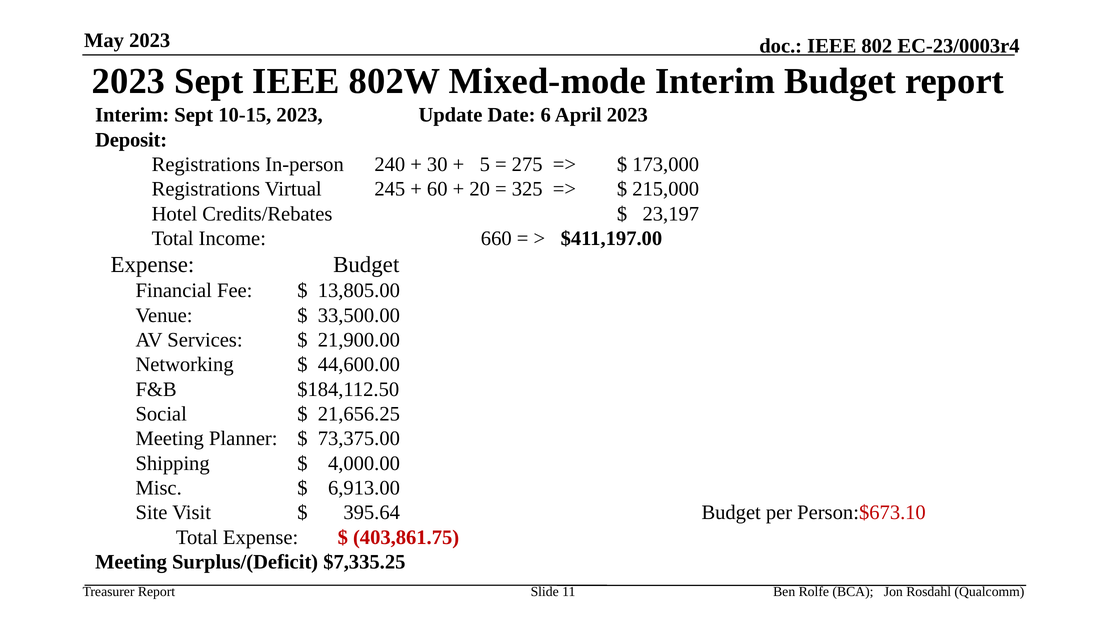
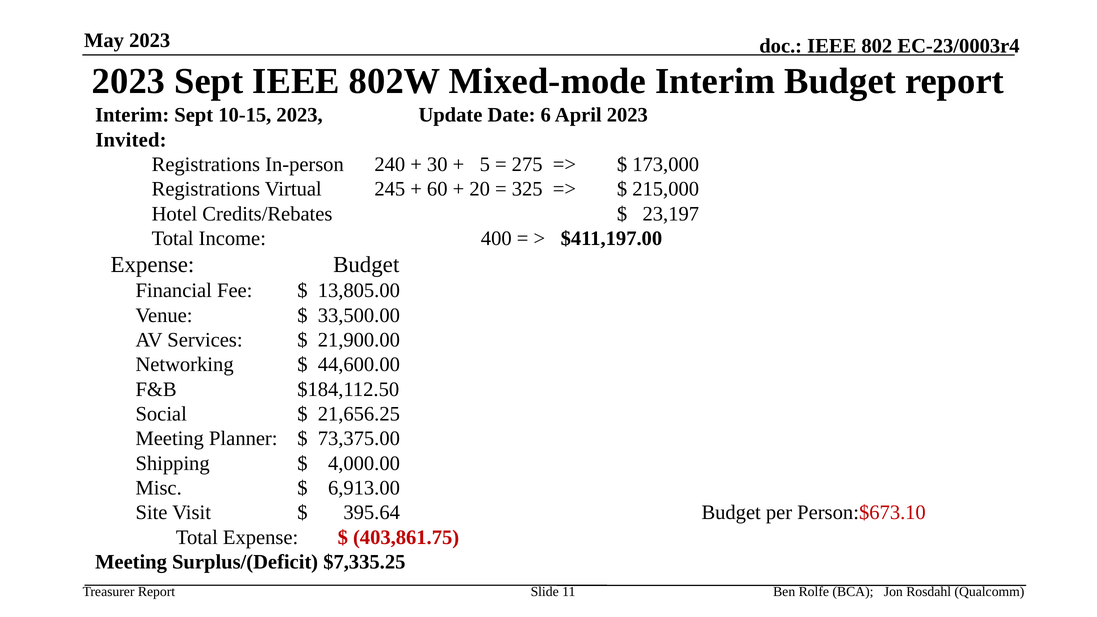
Deposit: Deposit -> Invited
660: 660 -> 400
